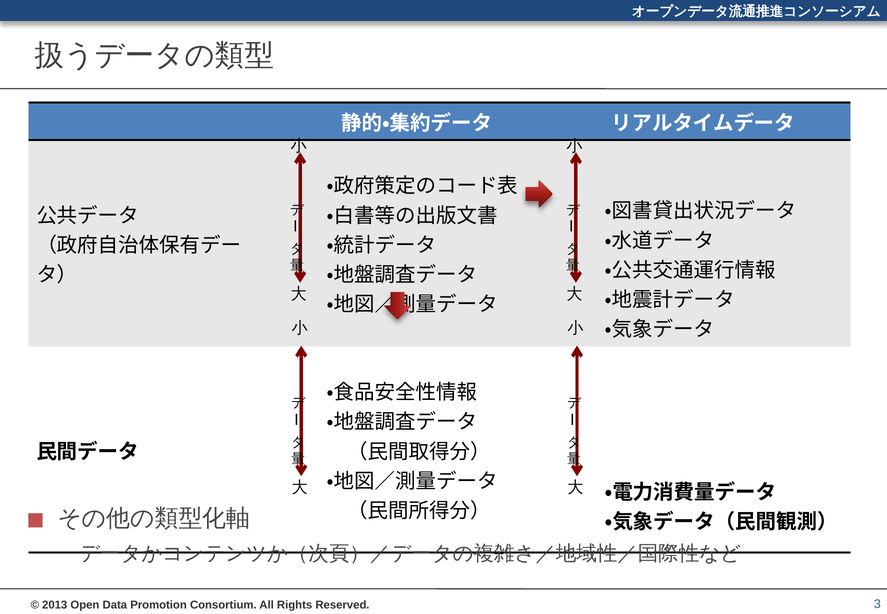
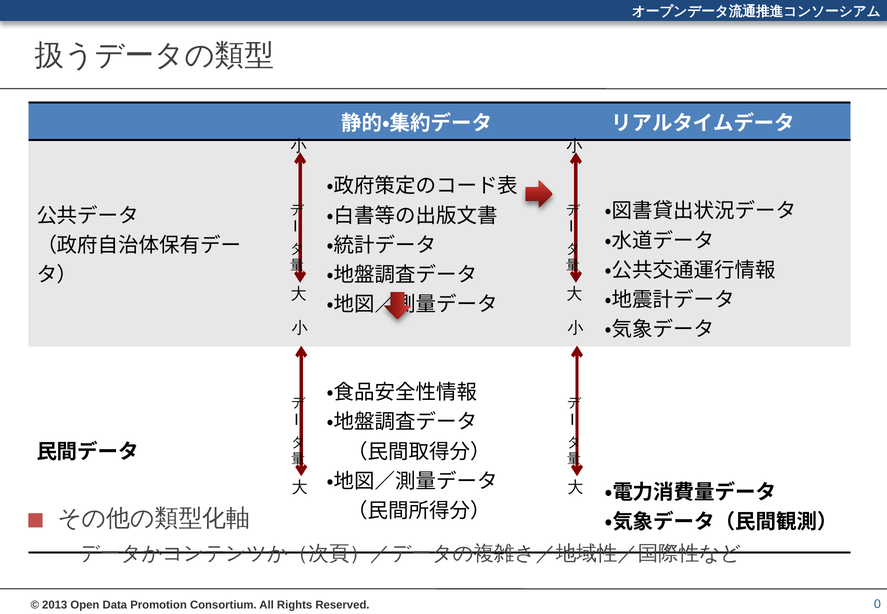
3: 3 -> 0
